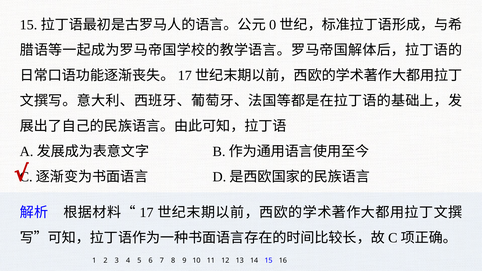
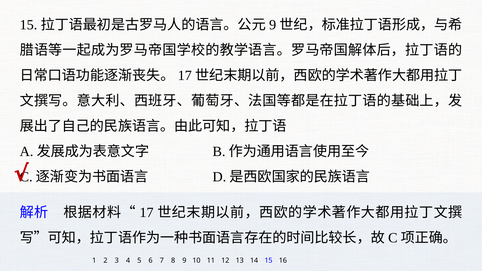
0 at (273, 25): 0 -> 9
